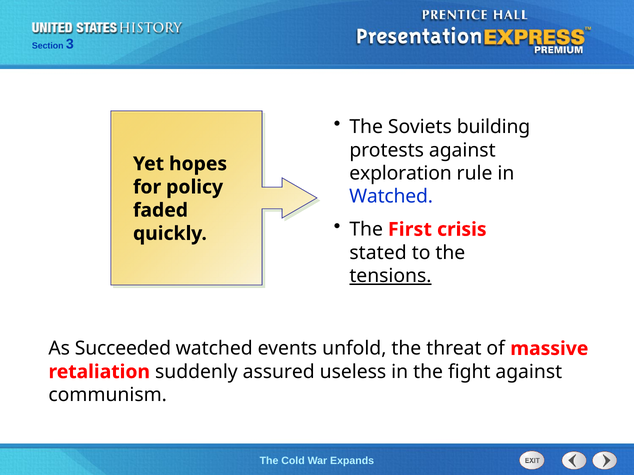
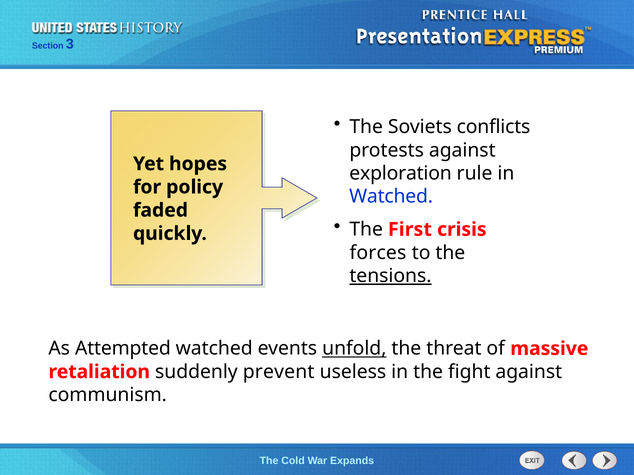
building: building -> conflicts
stated: stated -> forces
Succeeded: Succeeded -> Attempted
unfold underline: none -> present
assured: assured -> prevent
